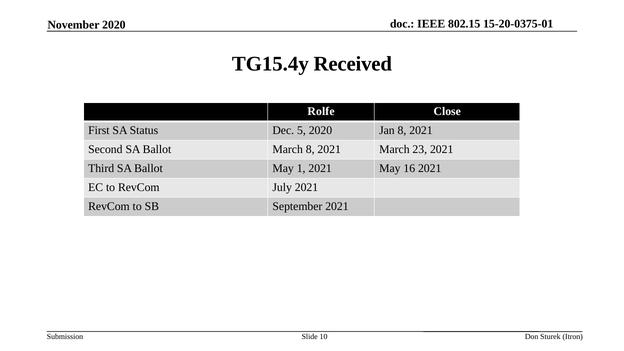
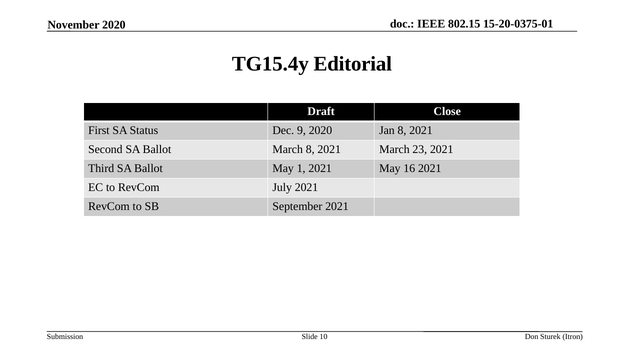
Received: Received -> Editorial
Rolfe: Rolfe -> Draft
5: 5 -> 9
